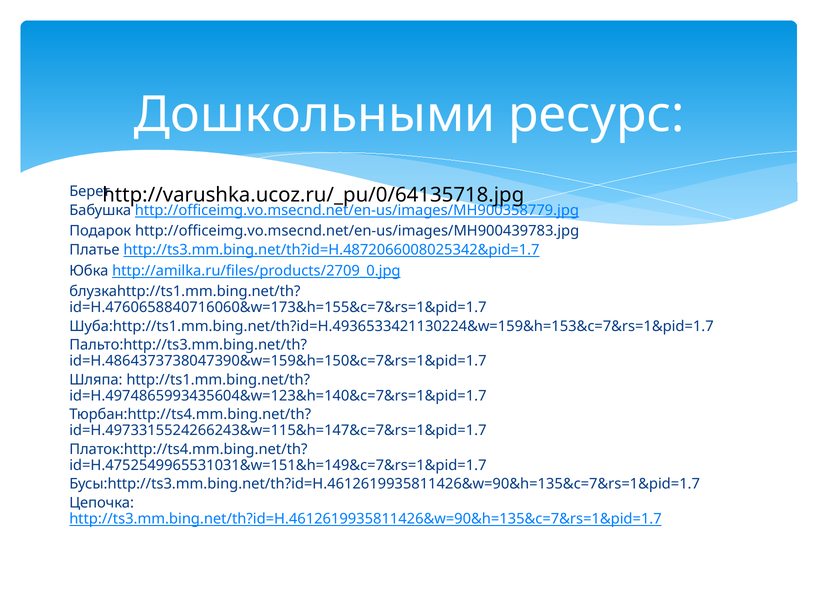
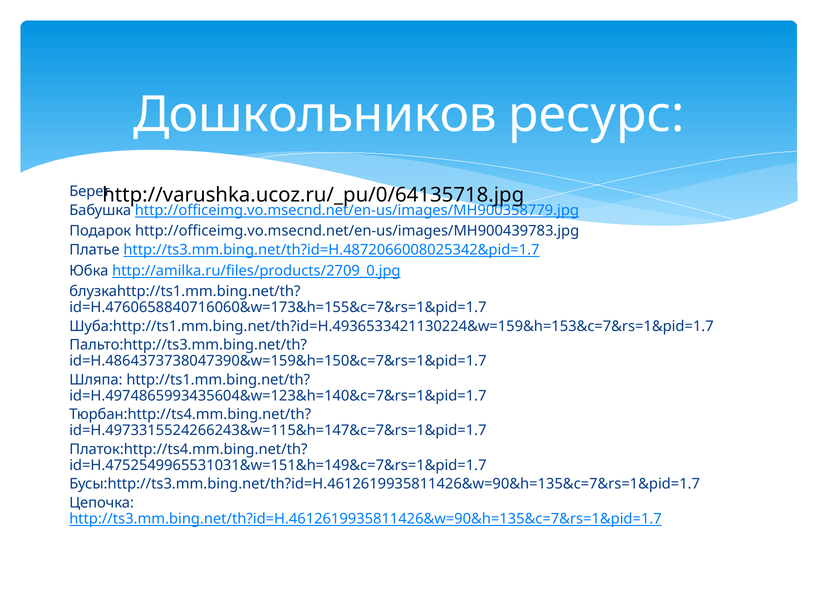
Дошкольными: Дошкольными -> Дошкольников
